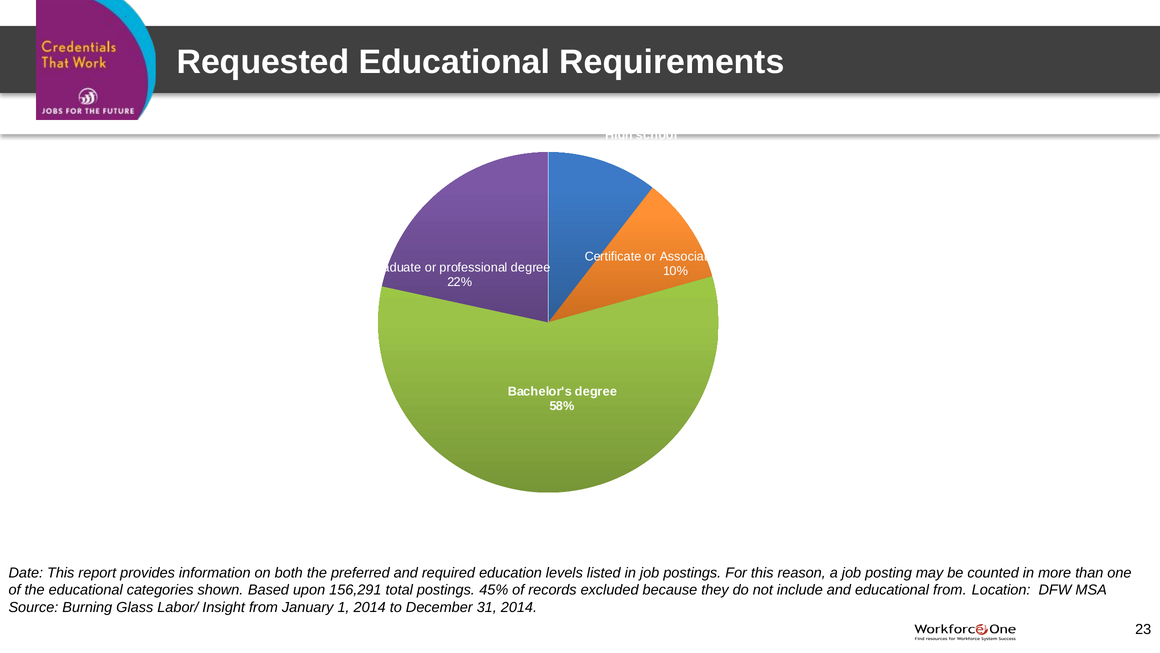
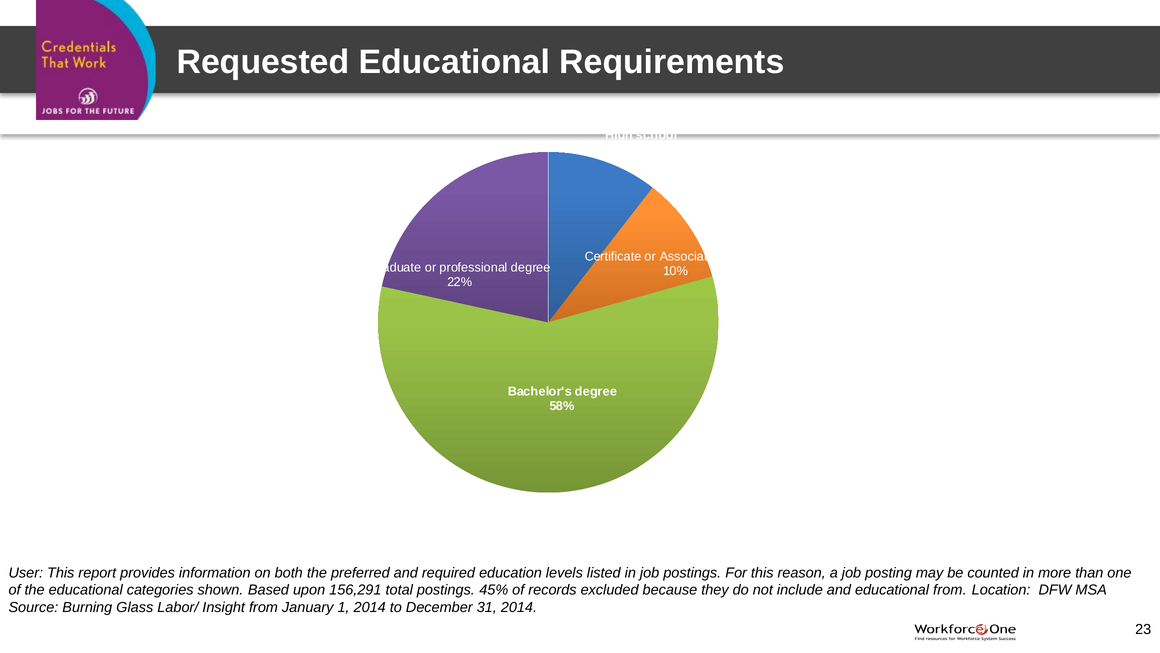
Date: Date -> User
